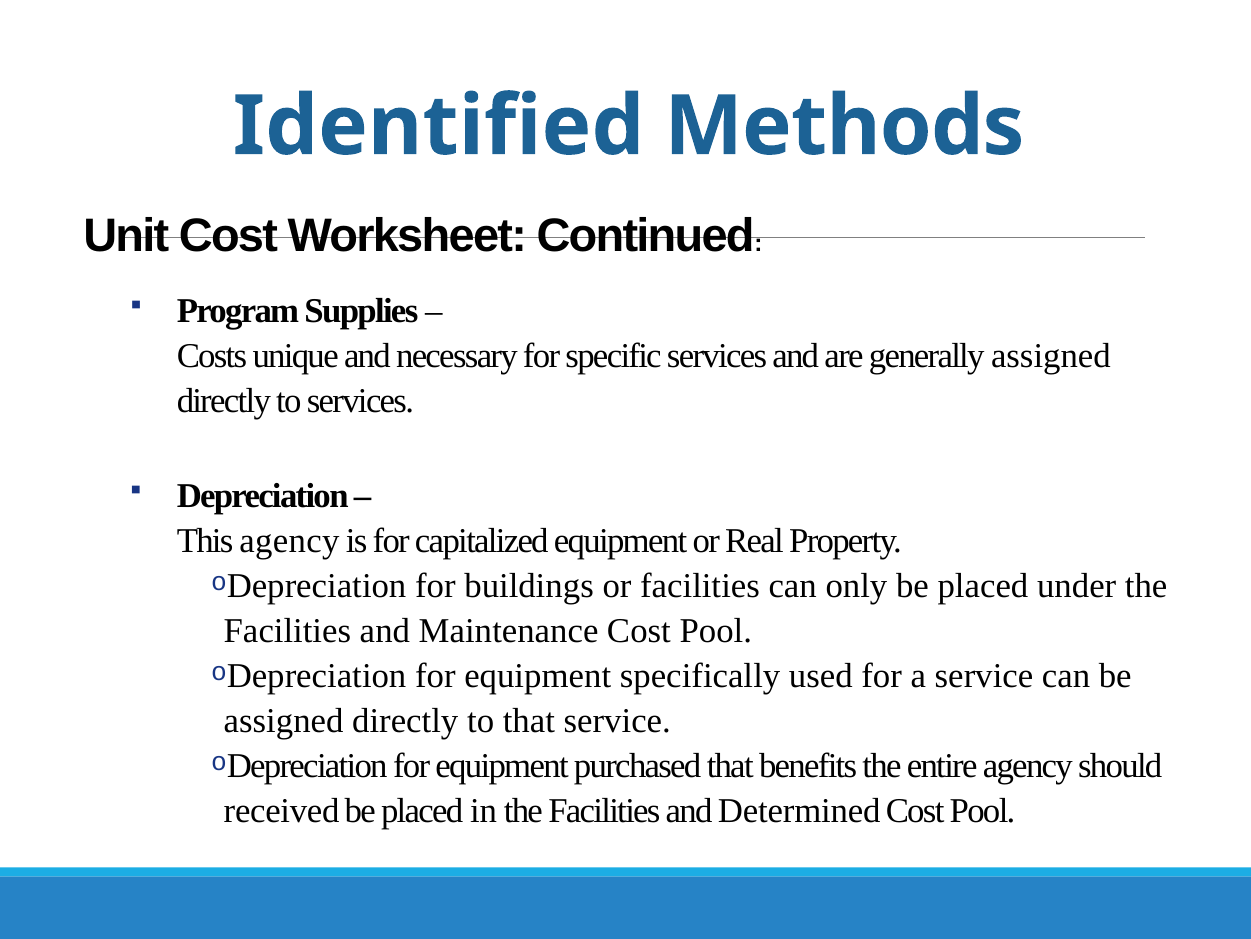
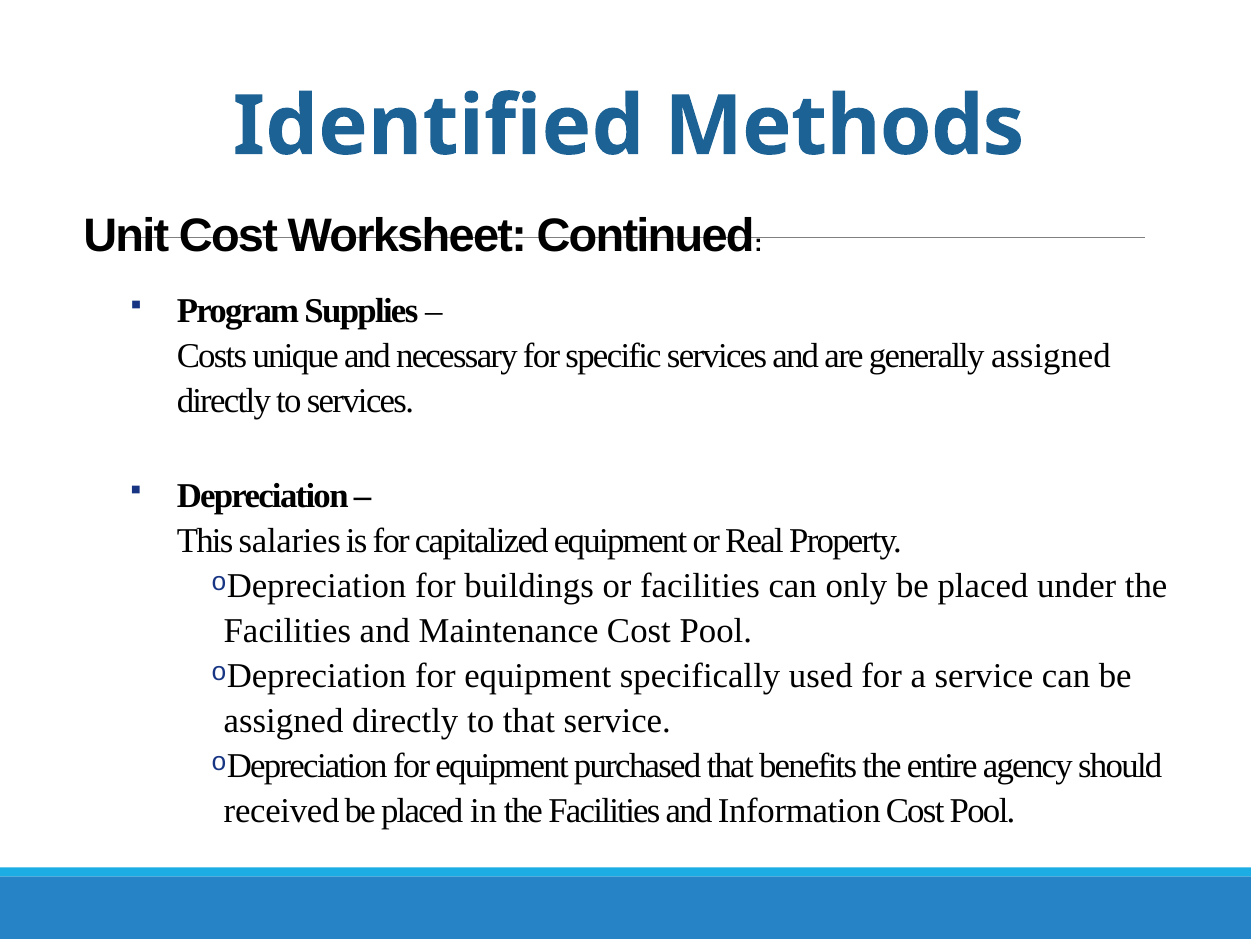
This agency: agency -> salaries
Determined: Determined -> Information
